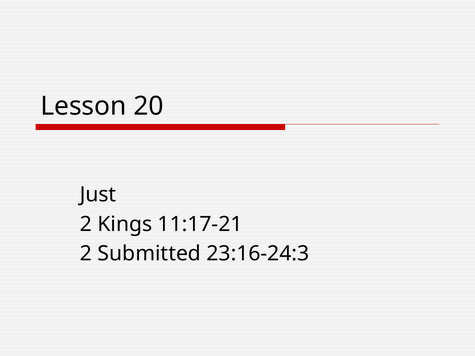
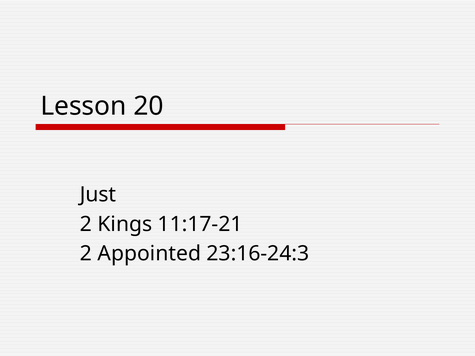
Submitted: Submitted -> Appointed
